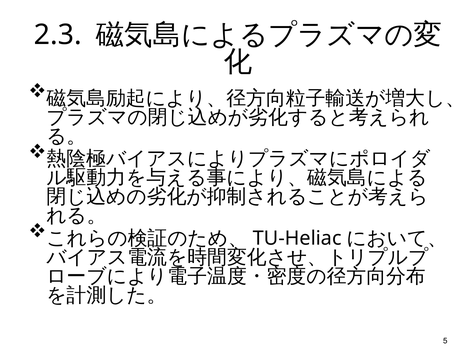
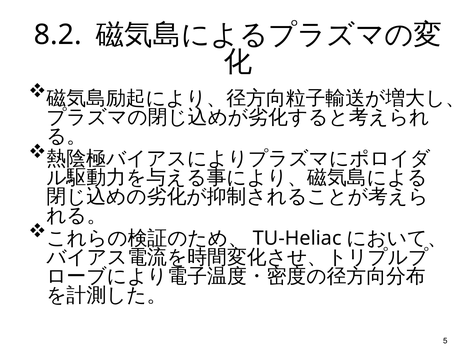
2.3: 2.3 -> 8.2
